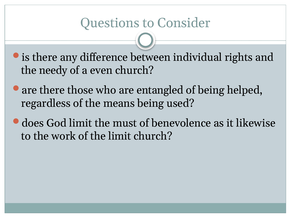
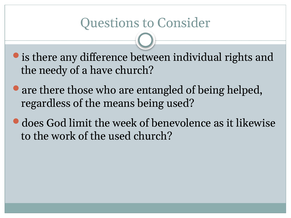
even: even -> have
must: must -> week
the limit: limit -> used
